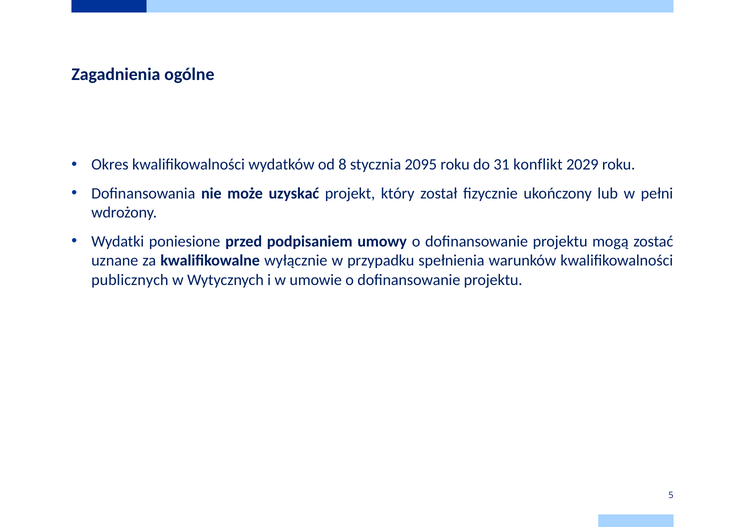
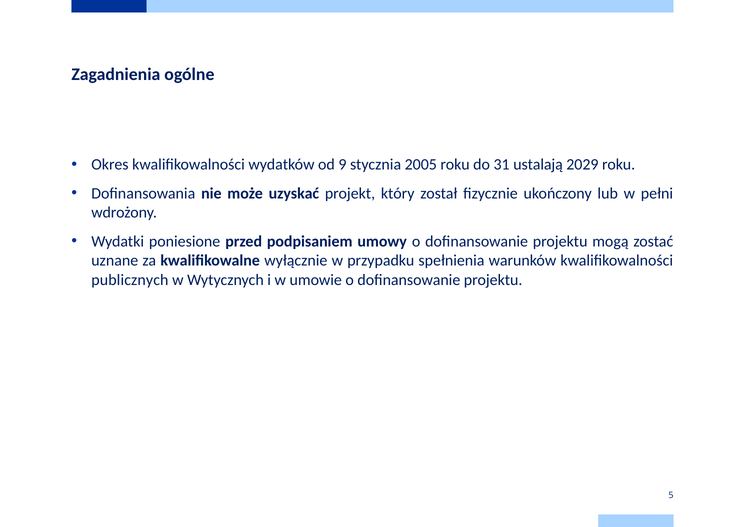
8: 8 -> 9
2095: 2095 -> 2005
konflikt: konflikt -> ustalają
